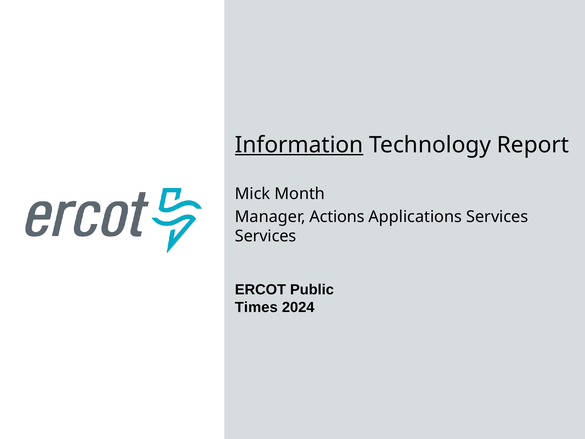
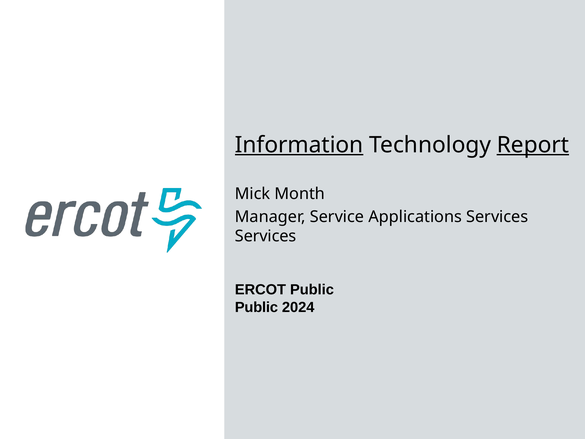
Report underline: none -> present
Actions: Actions -> Service
Times at (256, 307): Times -> Public
